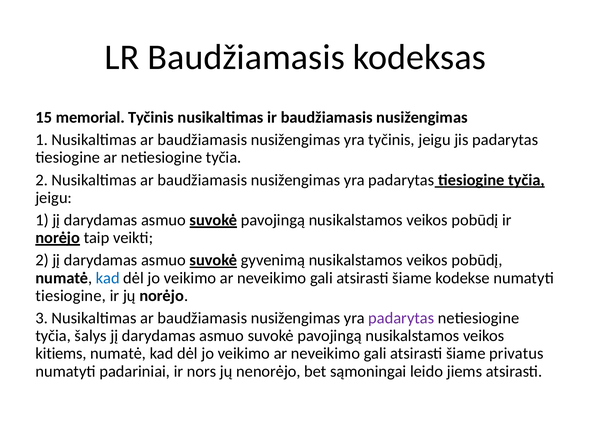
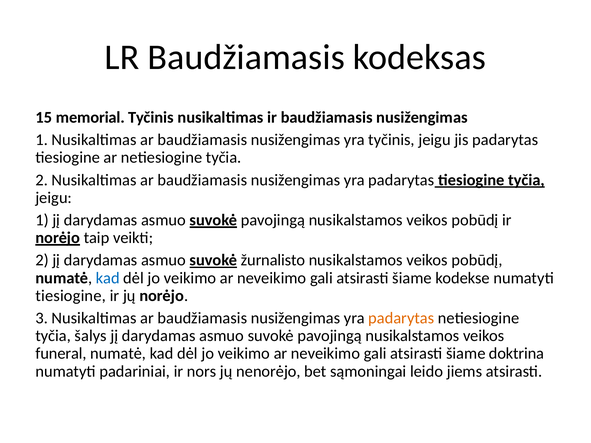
gyvenimą: gyvenimą -> žurnalisto
padarytas at (401, 318) colour: purple -> orange
kitiems: kitiems -> funeral
privatus: privatus -> doktrina
